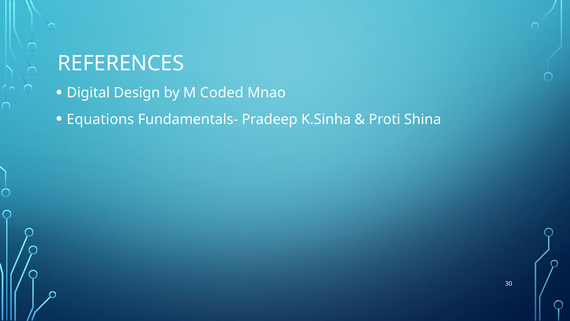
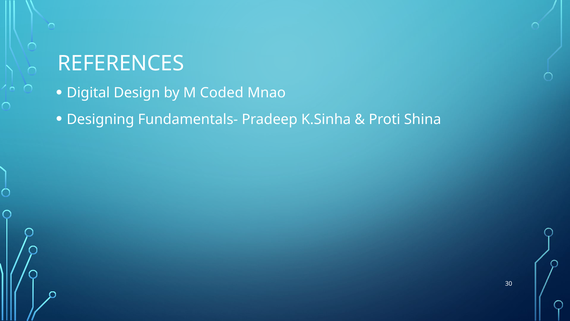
Equations: Equations -> Designing
